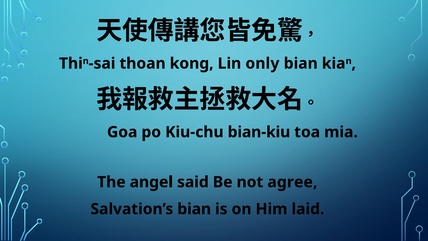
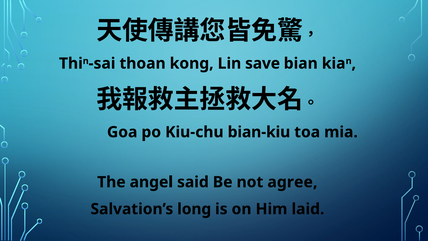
only: only -> save
Salvation’s bian: bian -> long
